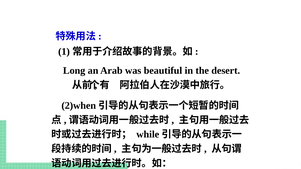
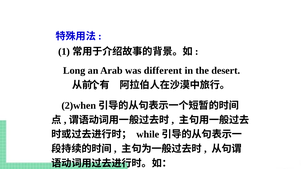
beautiful: beautiful -> different
